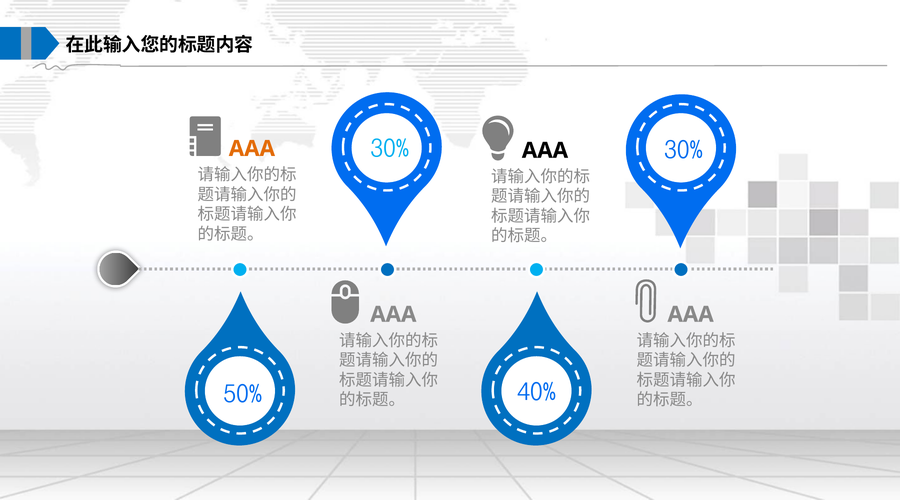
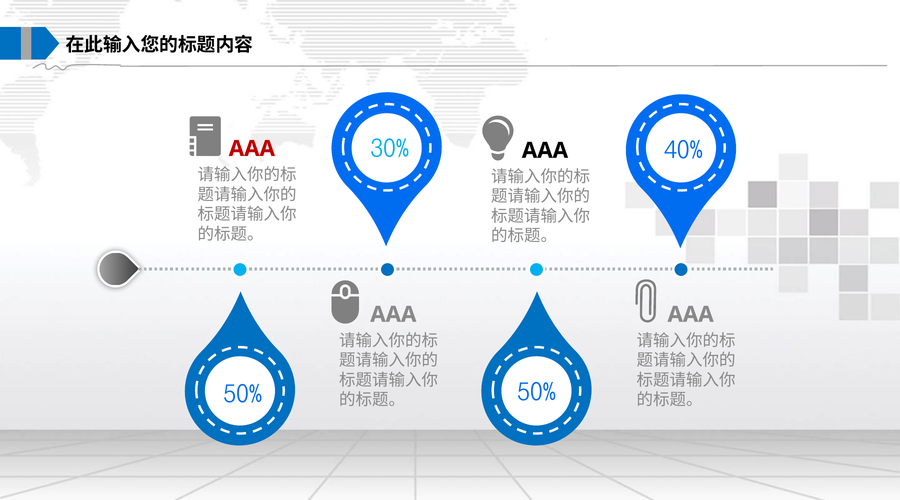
30% at (683, 150): 30% -> 40%
AAA at (252, 149) colour: orange -> red
40% at (536, 392): 40% -> 50%
